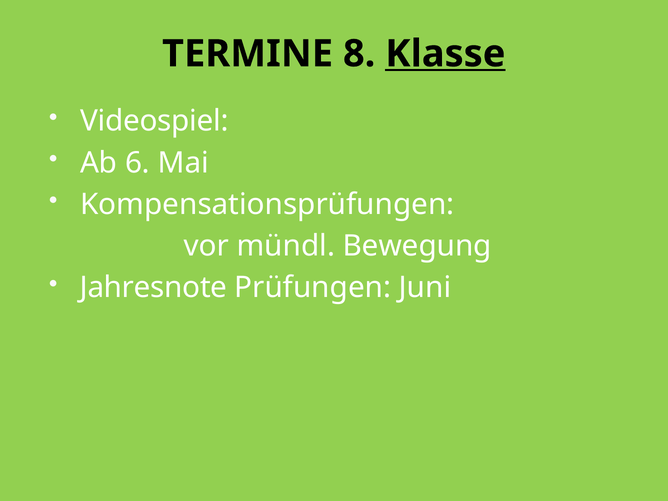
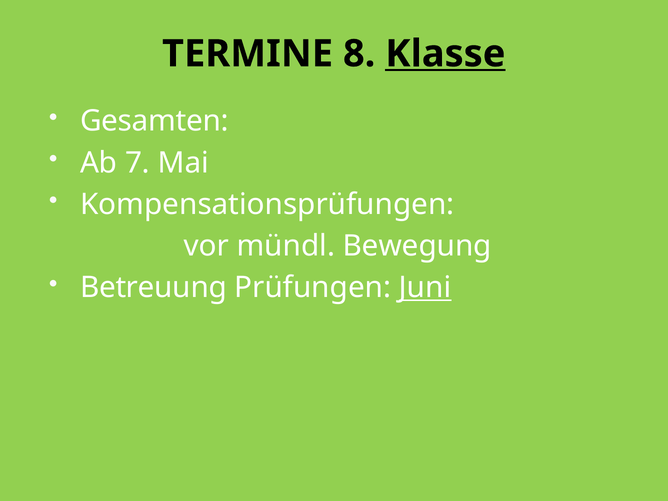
Videospiel: Videospiel -> Gesamten
6: 6 -> 7
Jahresnote: Jahresnote -> Betreuung
Juni underline: none -> present
